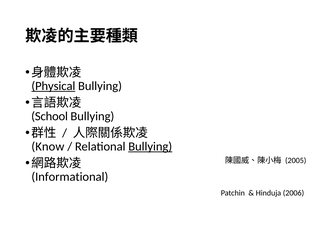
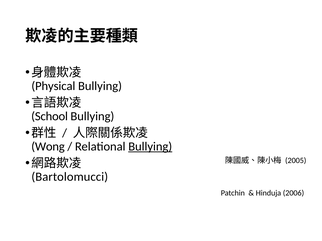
Physical underline: present -> none
Know: Know -> Wong
Informational: Informational -> Bartolomucci
